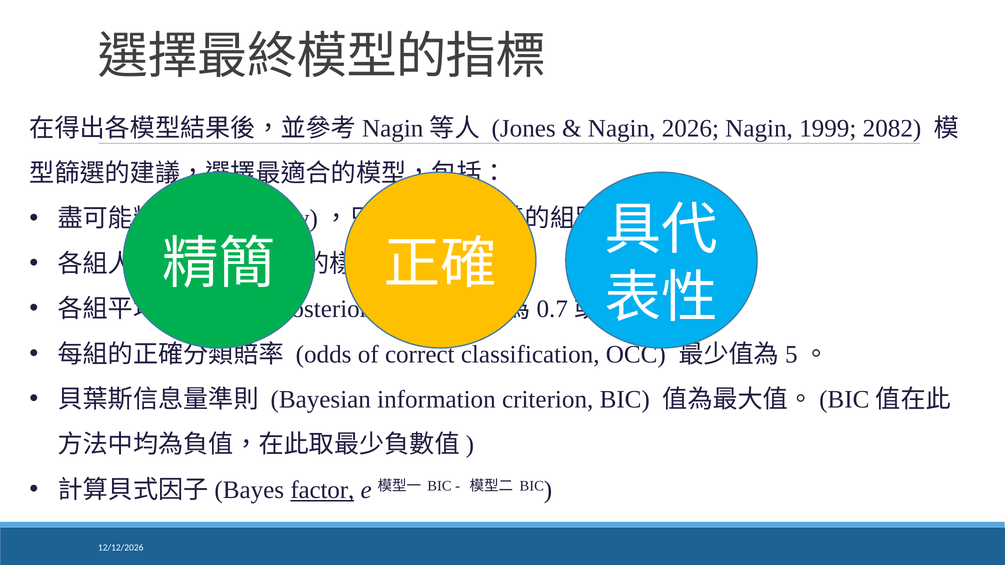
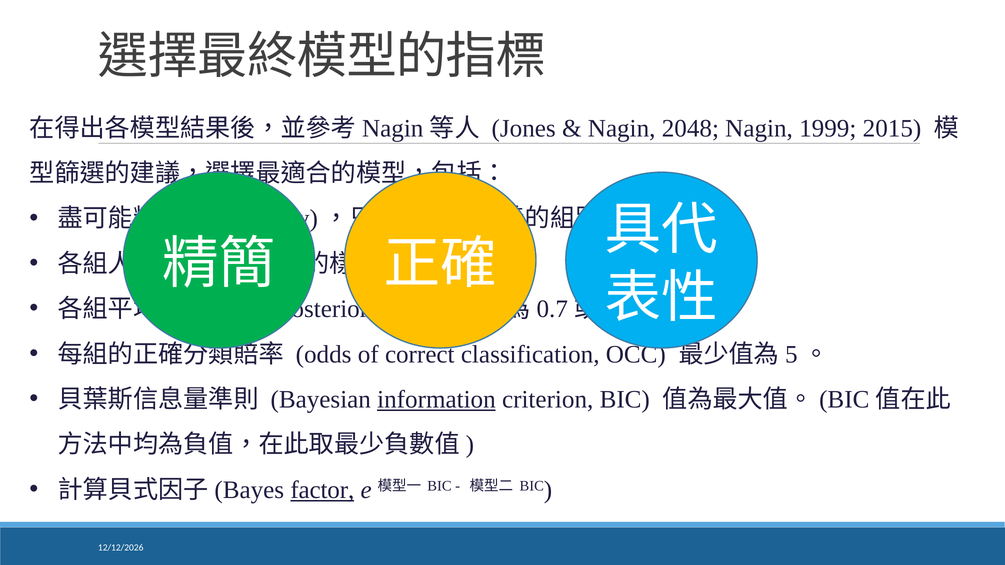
2026: 2026 -> 2048
2082: 2082 -> 2015
information underline: none -> present
